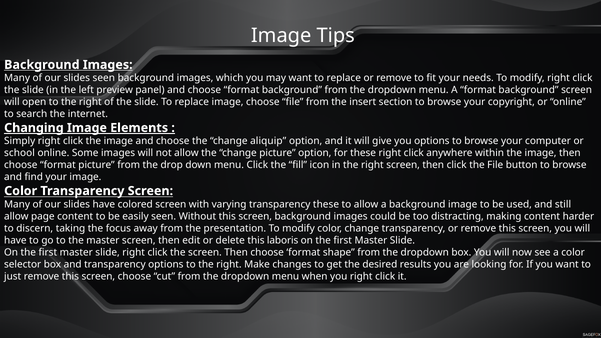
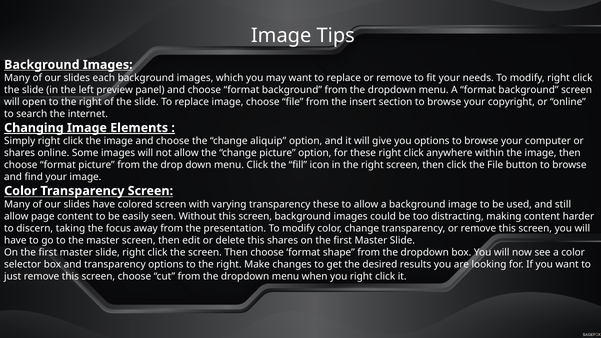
slides seen: seen -> each
school at (20, 153): school -> shares
this laboris: laboris -> shares
